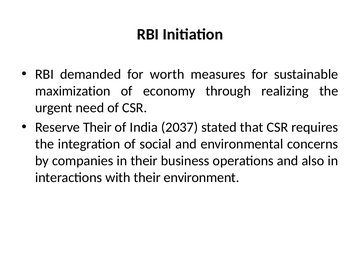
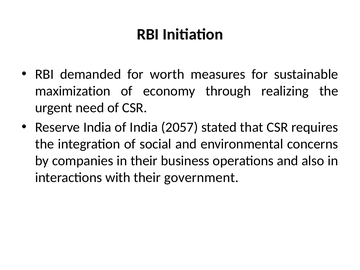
Reserve Their: Their -> India
2037: 2037 -> 2057
environment: environment -> government
